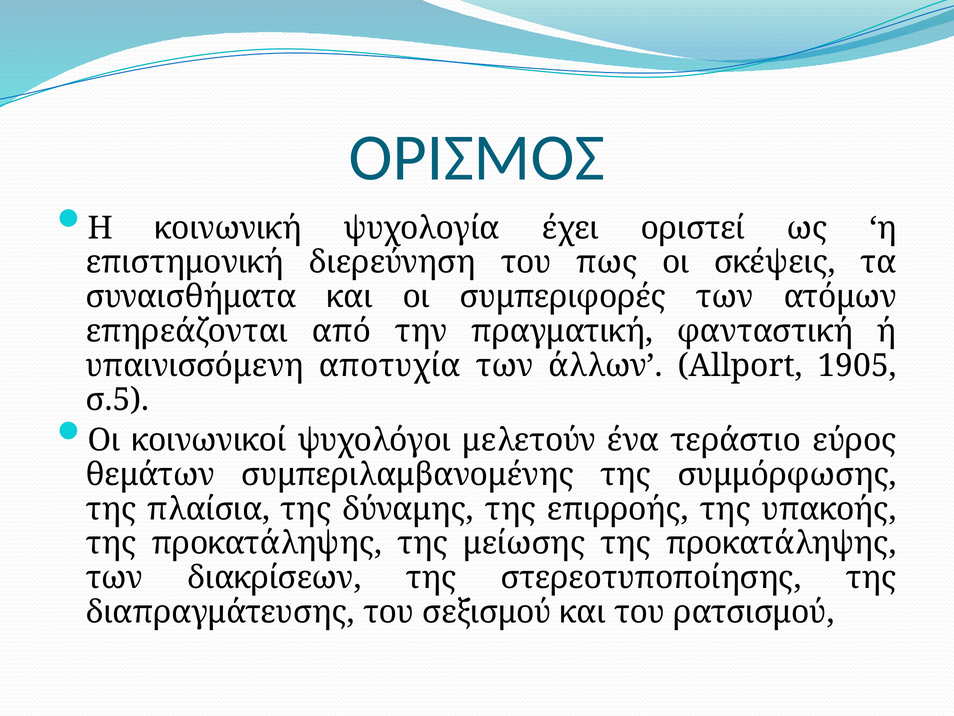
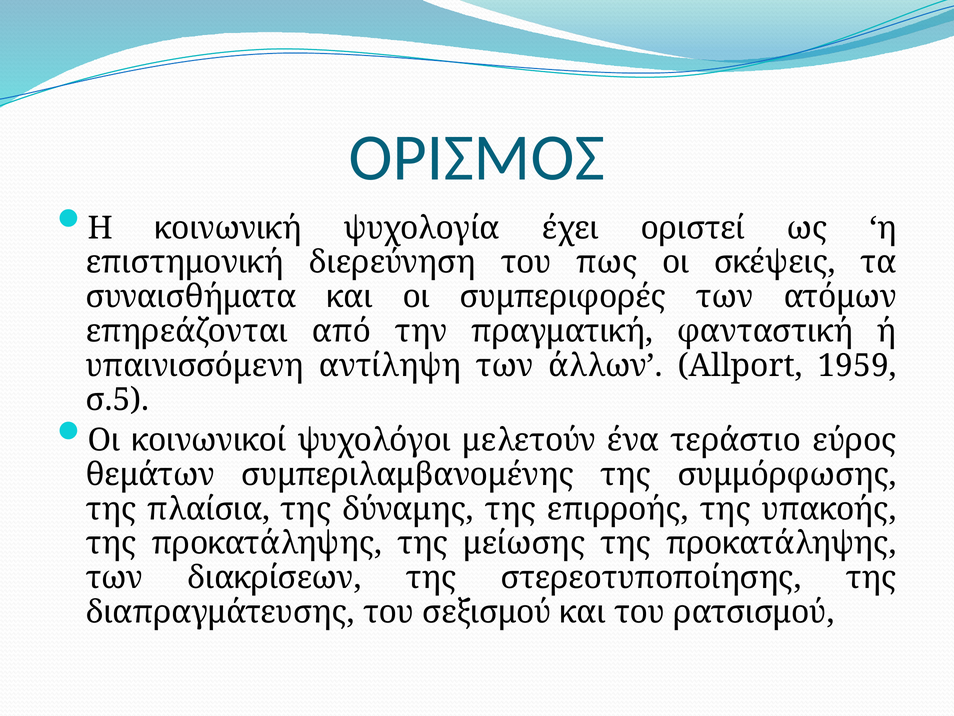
αποτυχία: αποτυχία -> αντίληψη
1905: 1905 -> 1959
